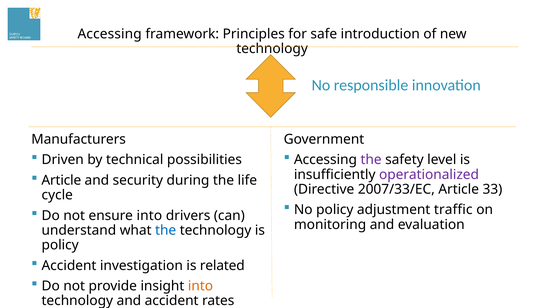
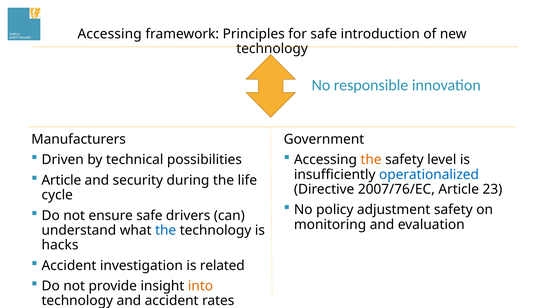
the at (371, 160) colour: purple -> orange
operationalized colour: purple -> blue
2007/33/EC: 2007/33/EC -> 2007/76/EC
33: 33 -> 23
adjustment traffic: traffic -> safety
ensure into: into -> safe
policy at (60, 245): policy -> hacks
